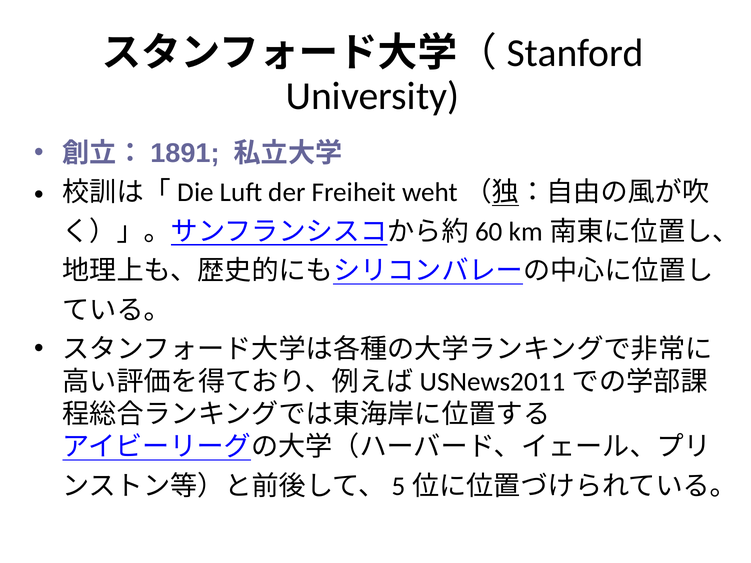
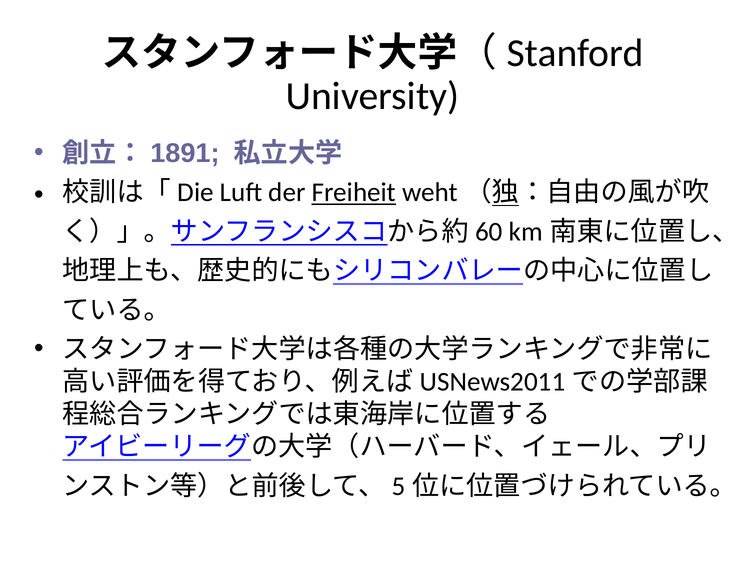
Freiheit underline: none -> present
